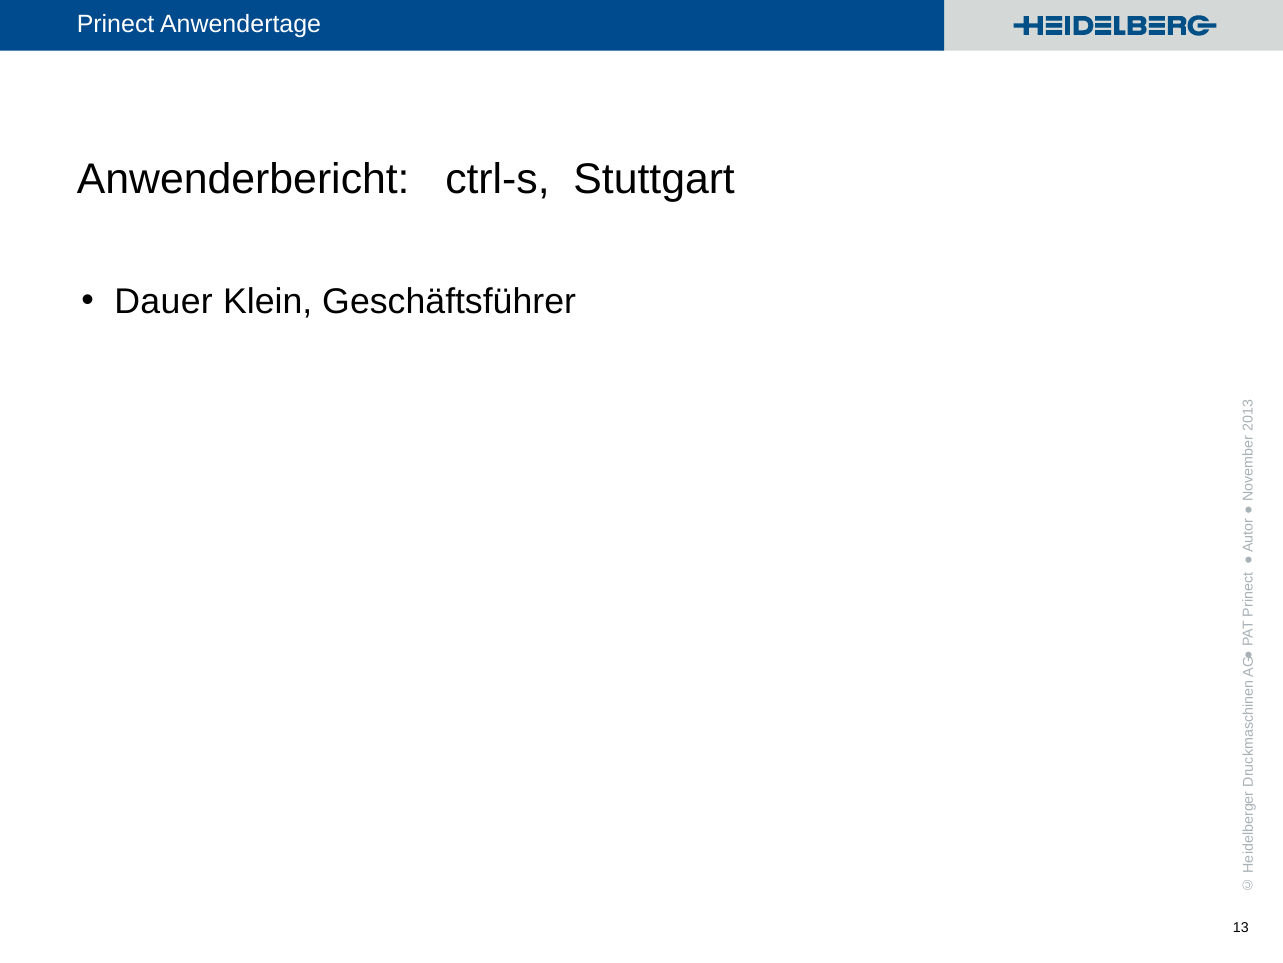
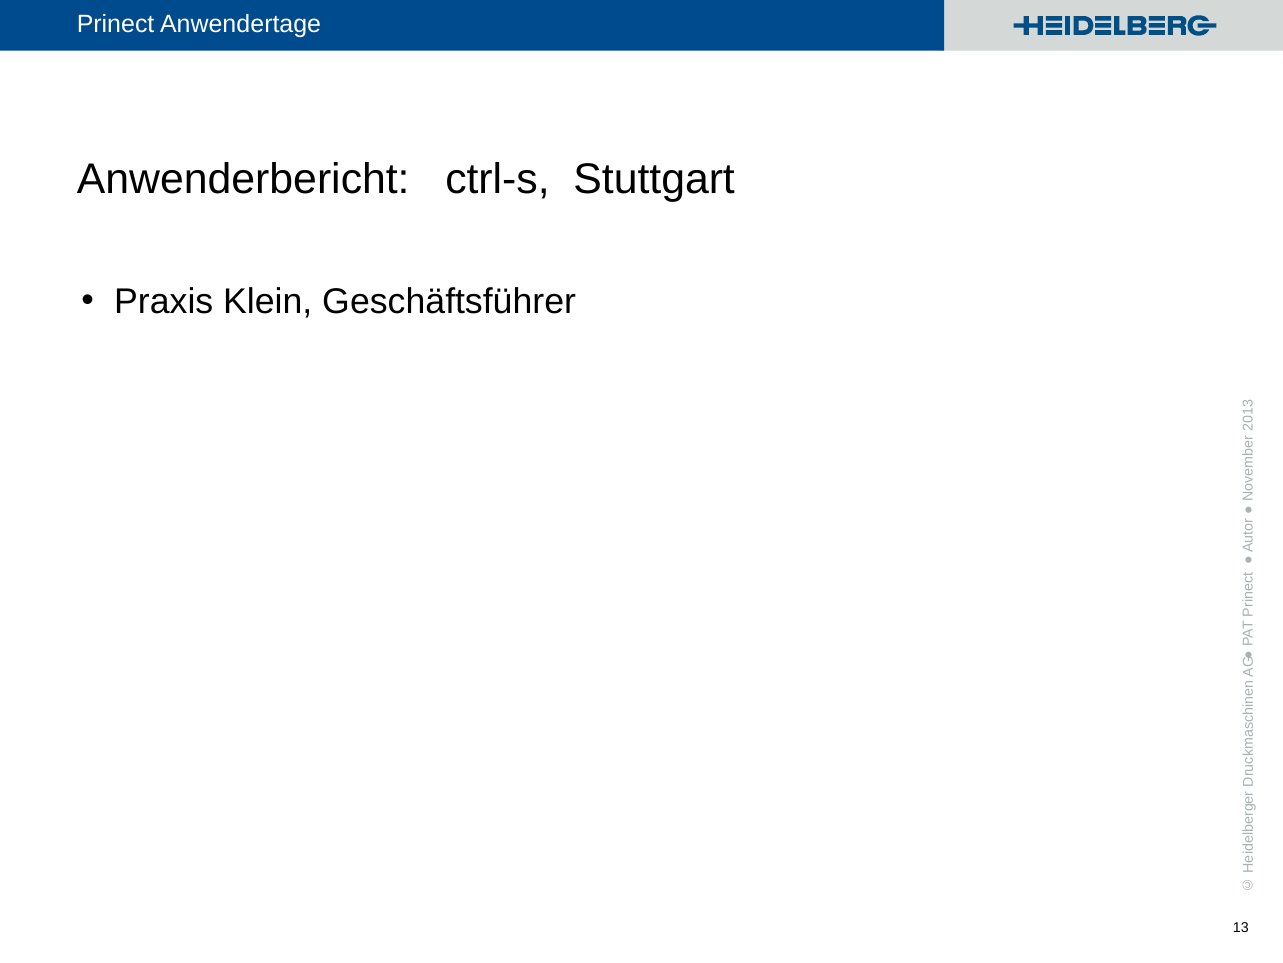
Dauer: Dauer -> Praxis
